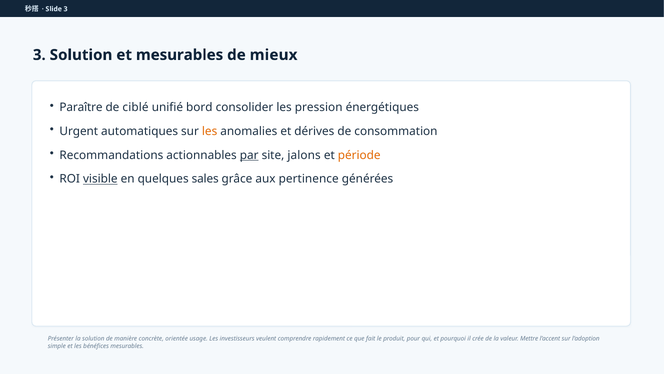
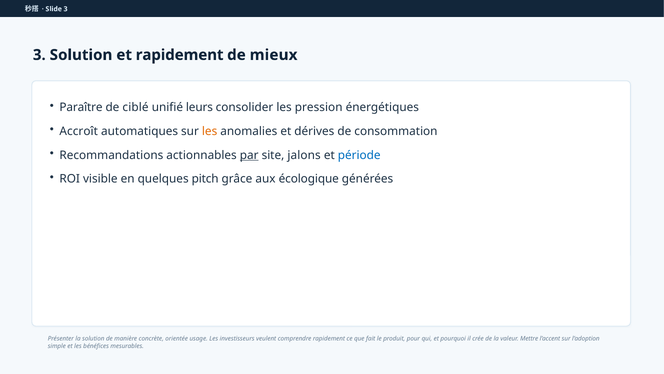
et mesurables: mesurables -> rapidement
bord: bord -> leurs
Urgent: Urgent -> Accroît
période colour: orange -> blue
visible underline: present -> none
sales: sales -> pitch
pertinence: pertinence -> écologique
